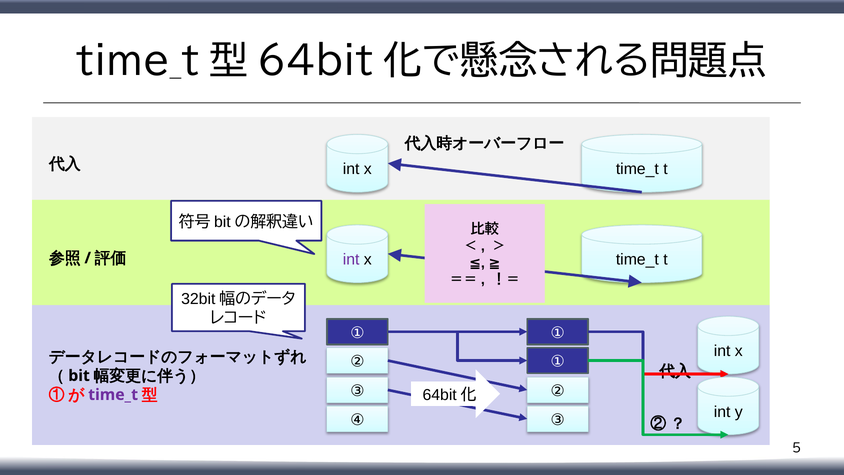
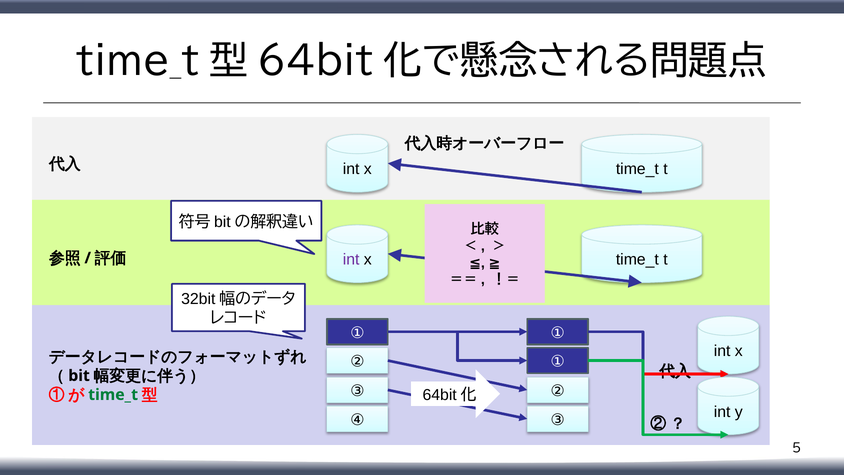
time_t at (113, 395) colour: purple -> green
